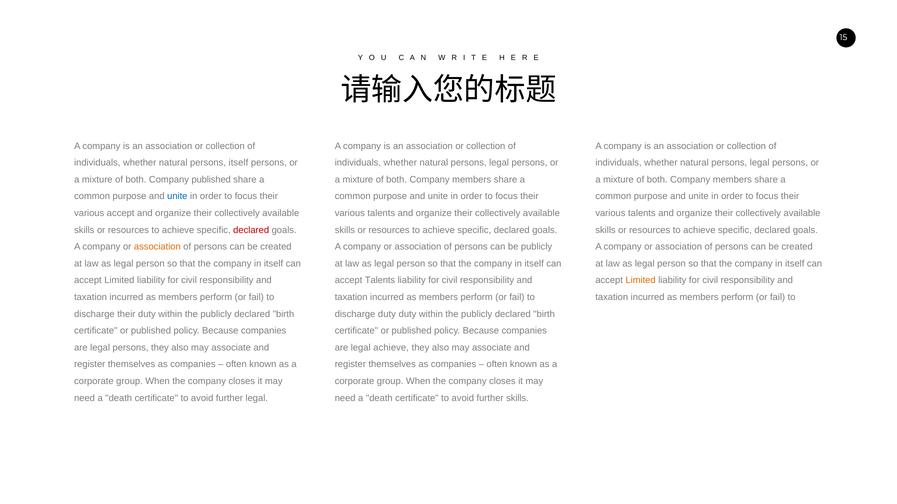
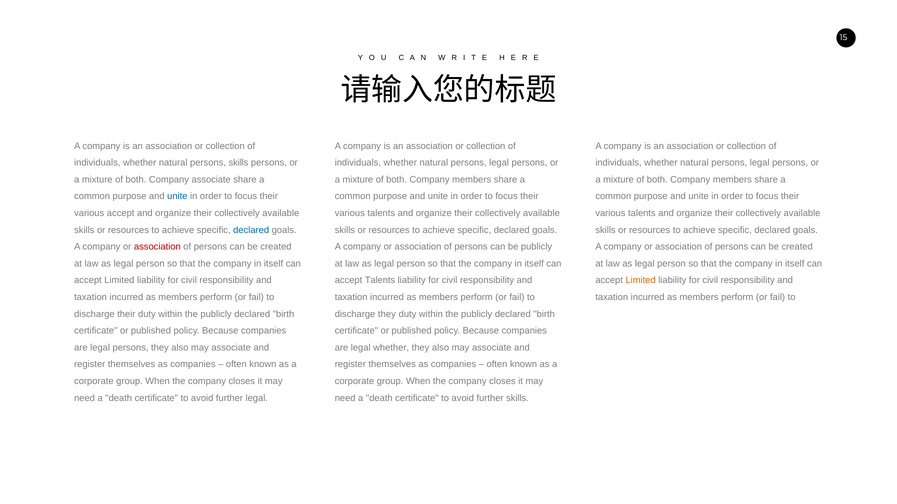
persons itself: itself -> skills
Company published: published -> associate
declared at (251, 230) colour: red -> blue
association at (157, 247) colour: orange -> red
discharge duty: duty -> they
legal achieve: achieve -> whether
